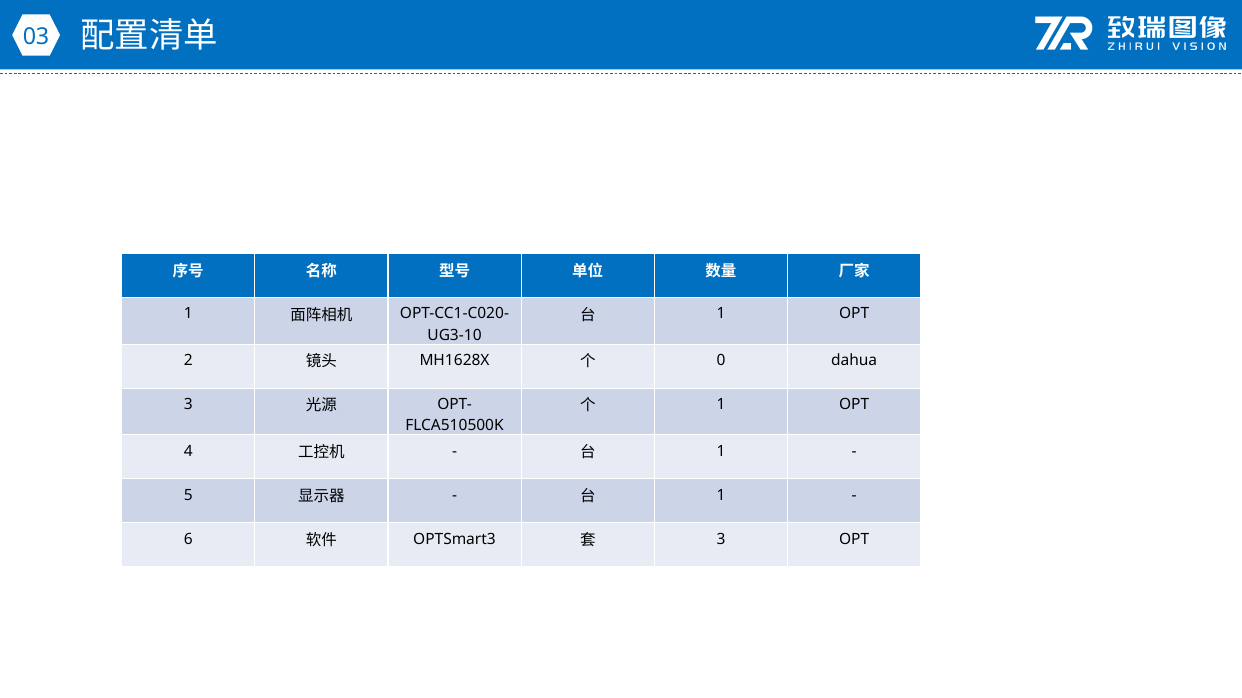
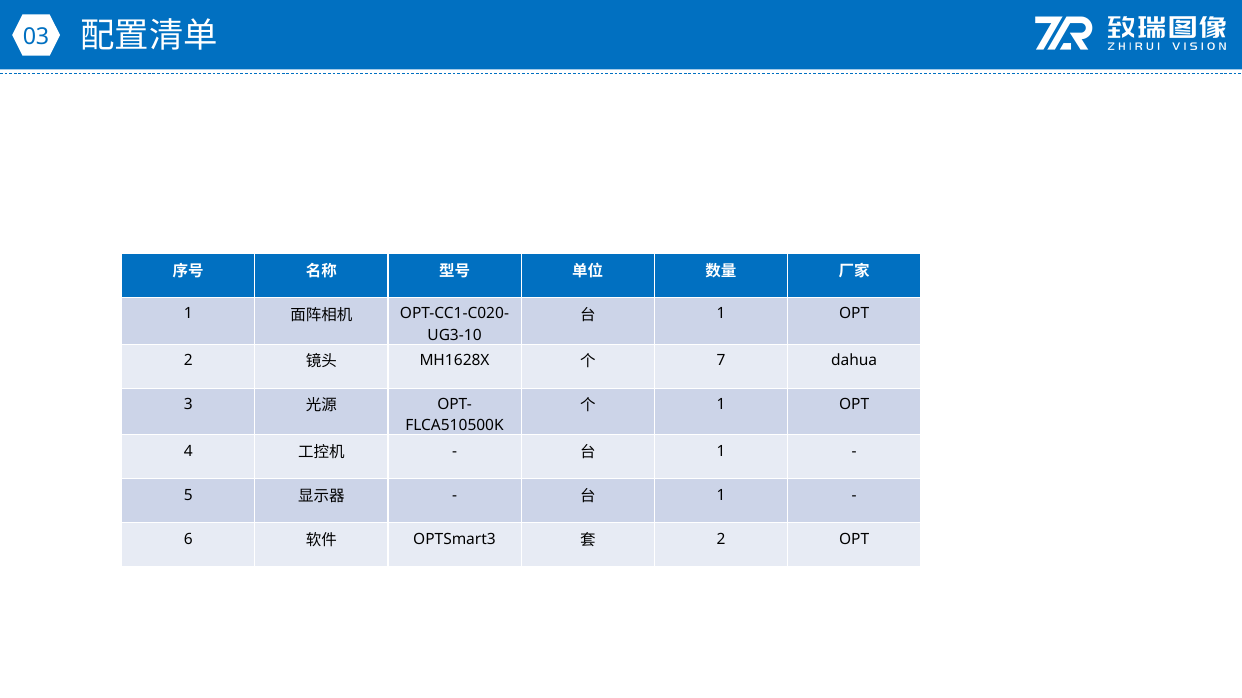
0: 0 -> 7
3 at (721, 539): 3 -> 2
